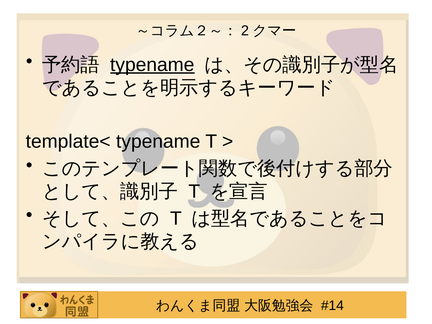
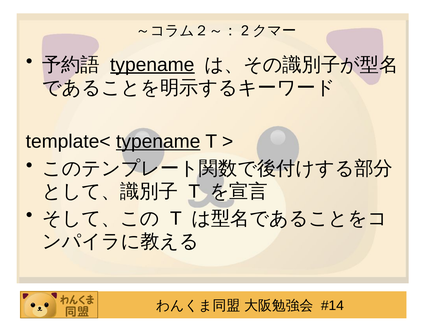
typename at (158, 142) underline: none -> present
